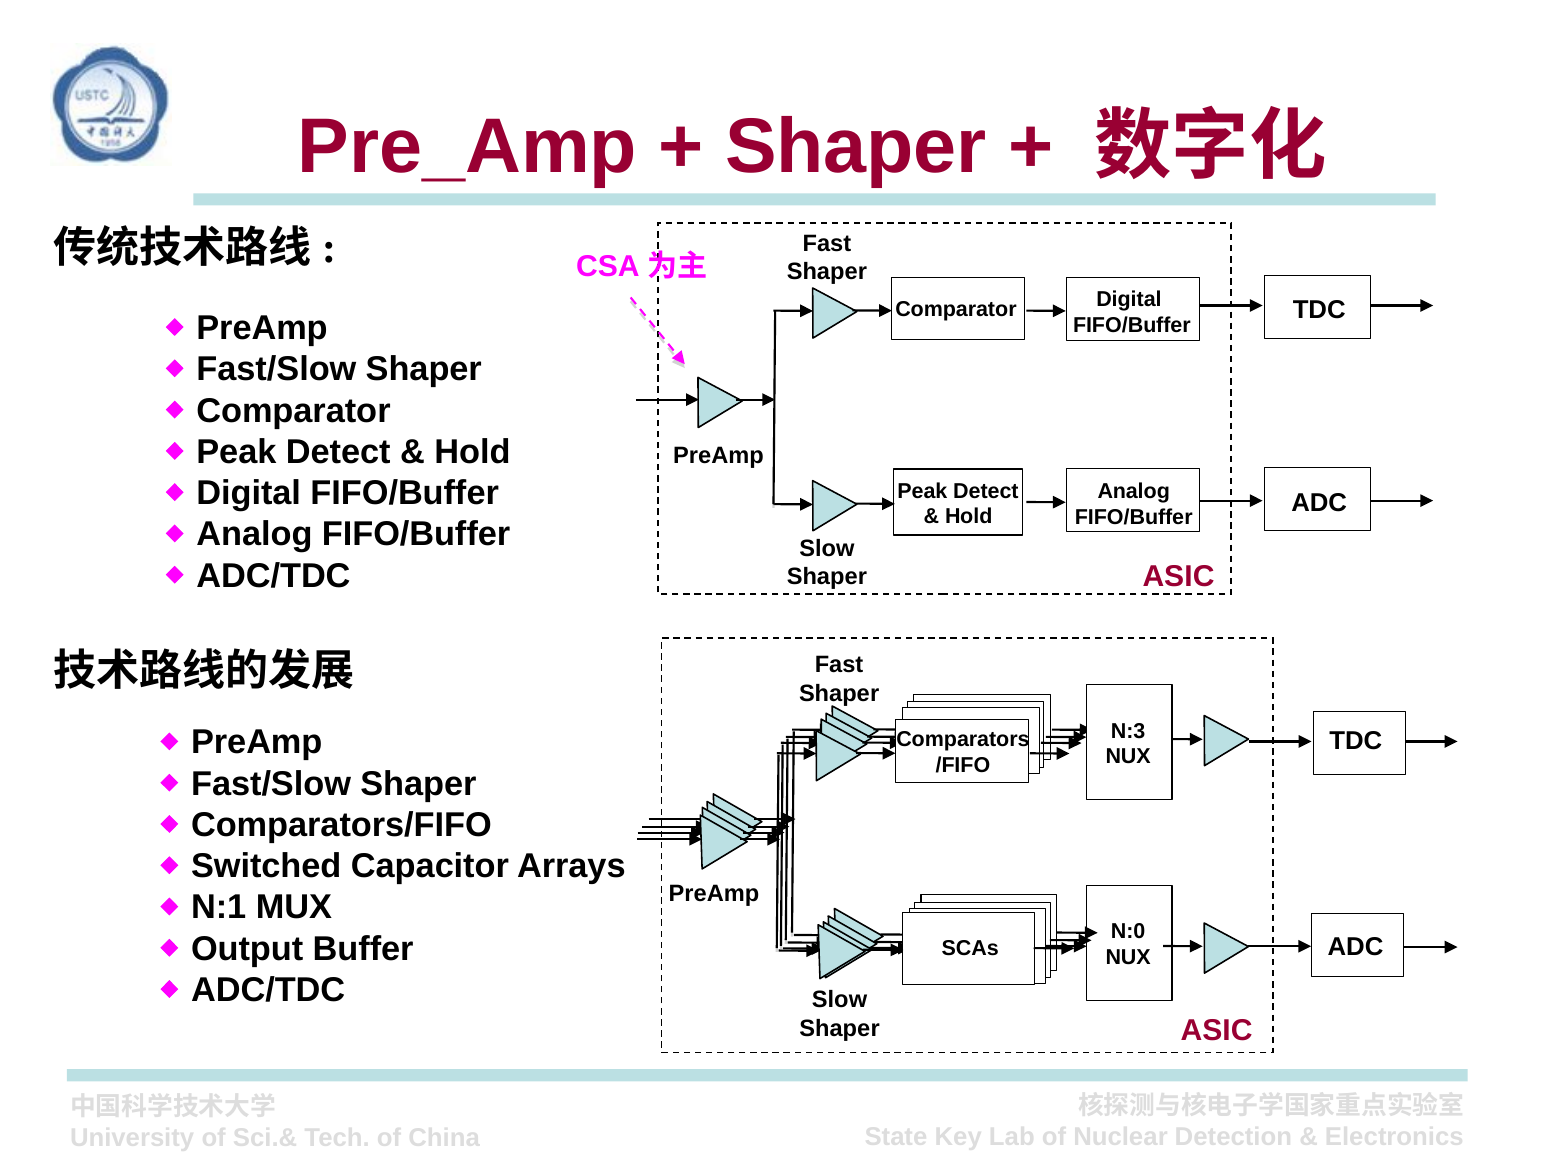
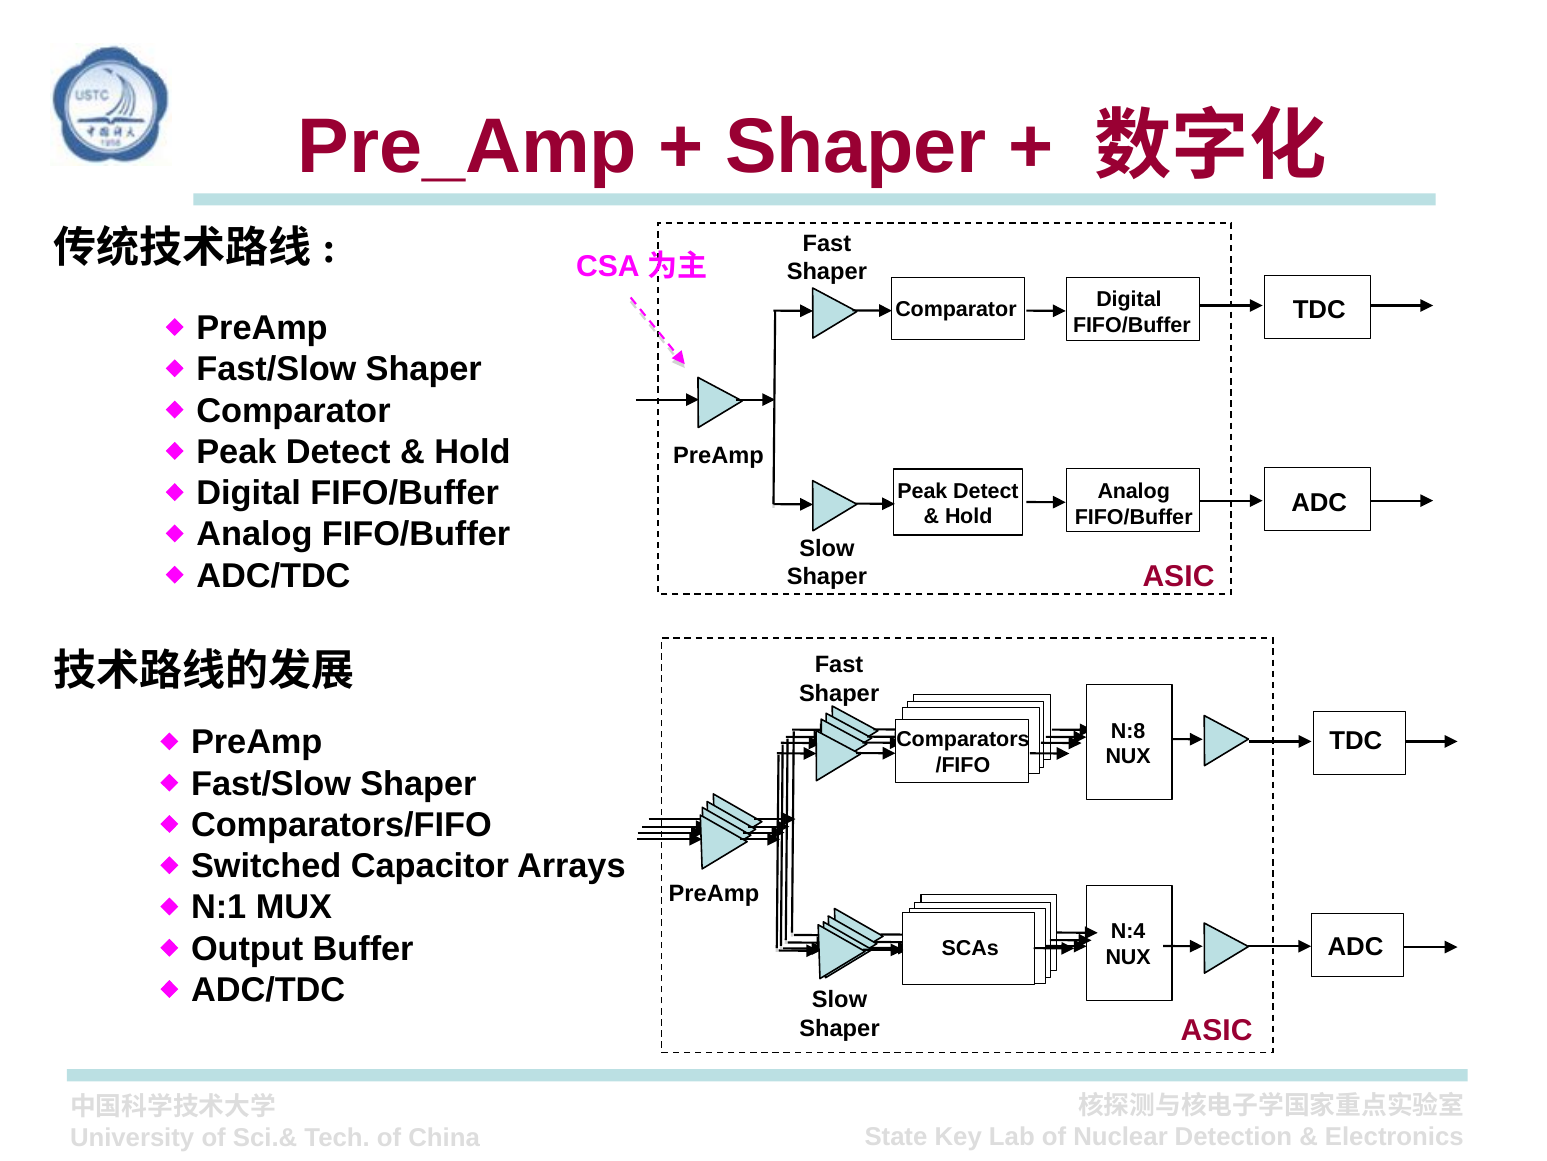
N:3: N:3 -> N:8
N:0: N:0 -> N:4
